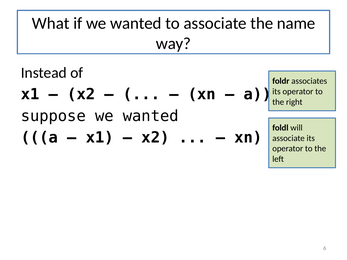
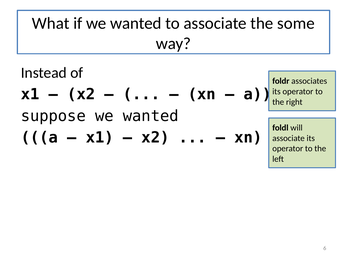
name: name -> some
